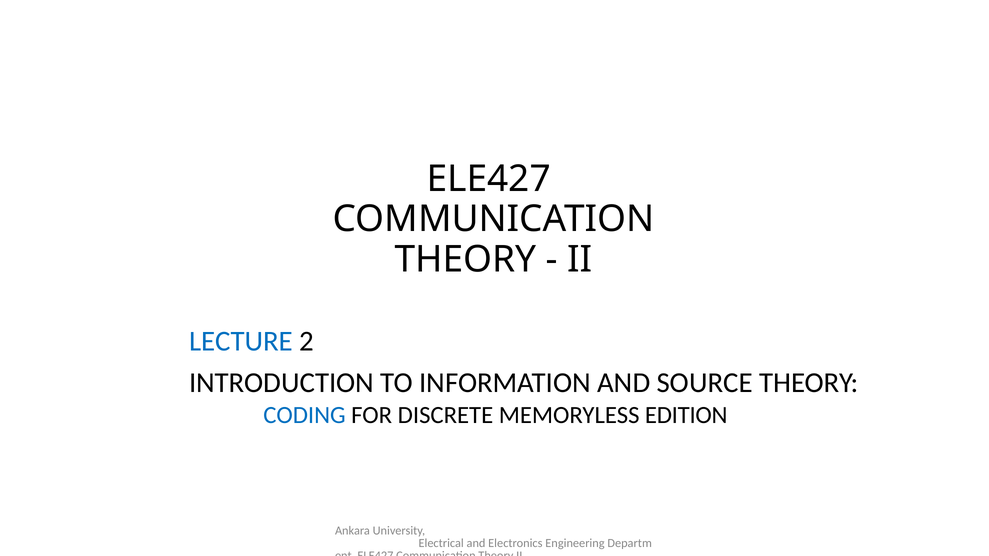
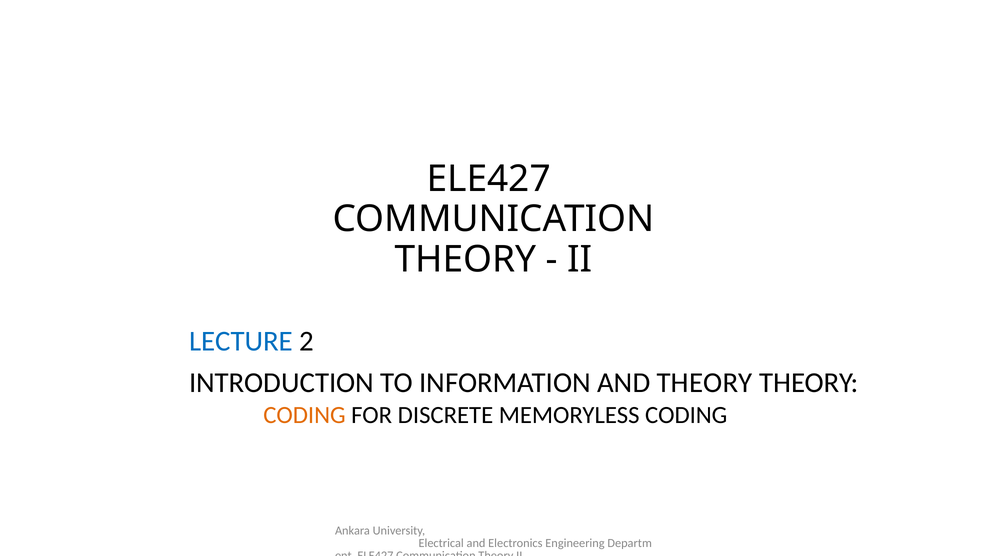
AND SOURCE: SOURCE -> THEORY
CODING at (304, 415) colour: blue -> orange
MEMORYLESS EDITION: EDITION -> CODING
